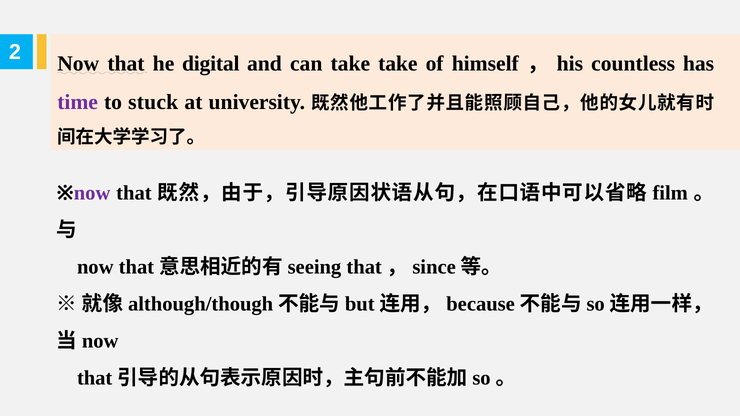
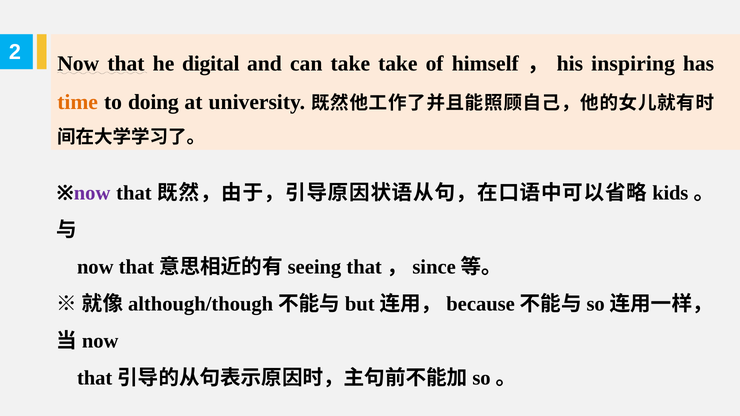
countless: countless -> inspiring
time colour: purple -> orange
stuck: stuck -> doing
film: film -> kids
